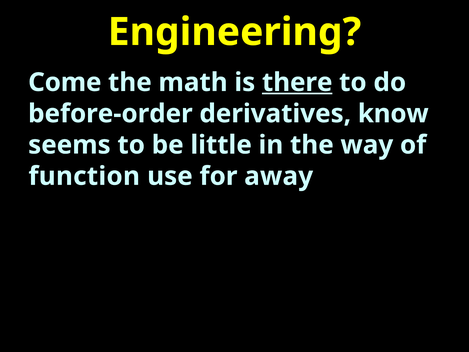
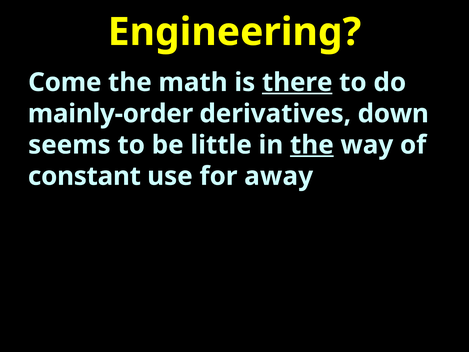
before-order: before-order -> mainly-order
know: know -> down
the at (312, 145) underline: none -> present
function: function -> constant
